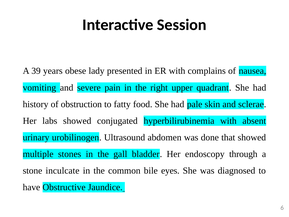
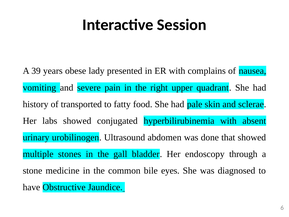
obstruction: obstruction -> transported
inculcate: inculcate -> medicine
